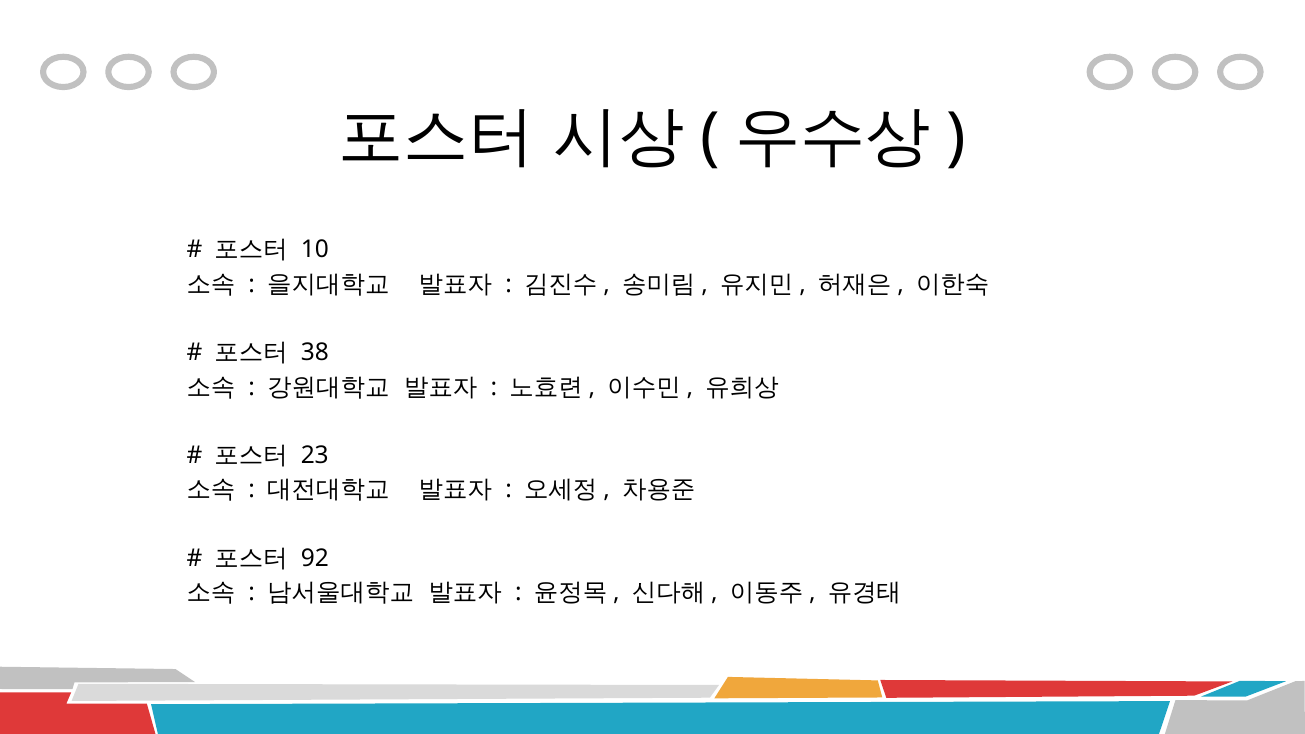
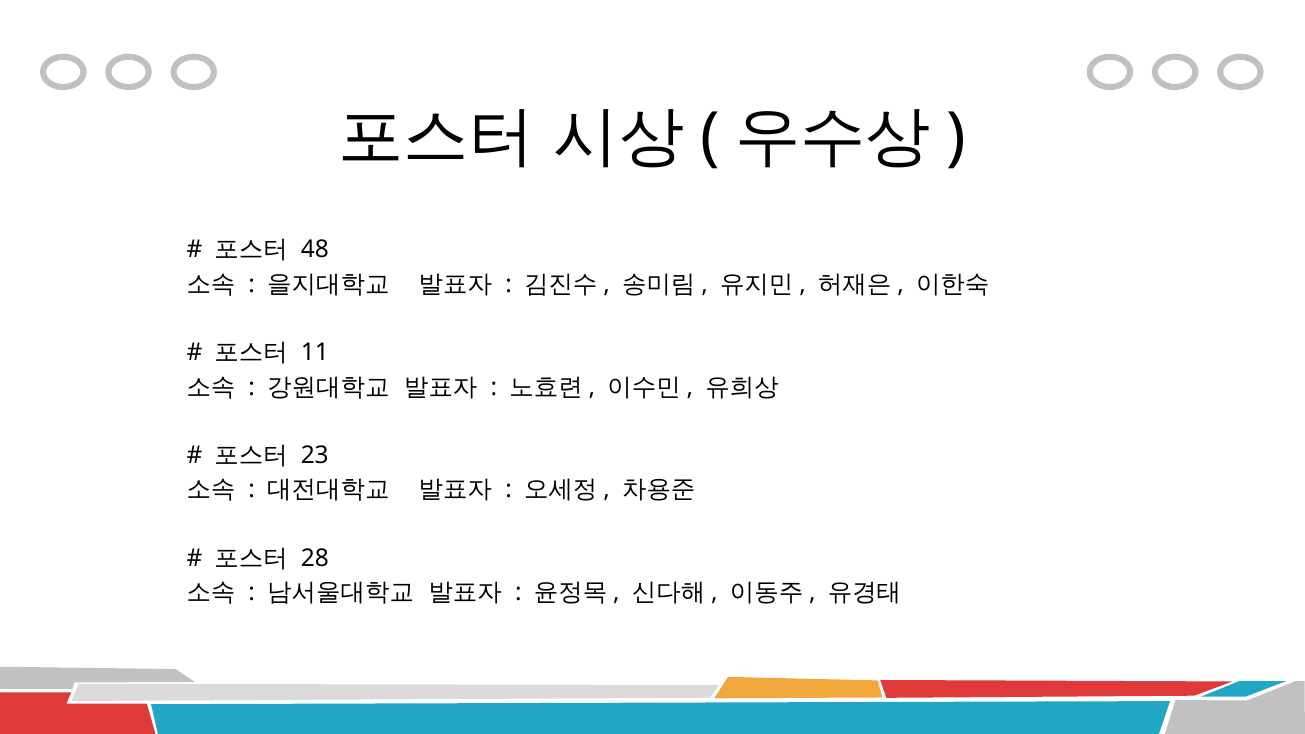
10: 10 -> 48
38: 38 -> 11
92: 92 -> 28
